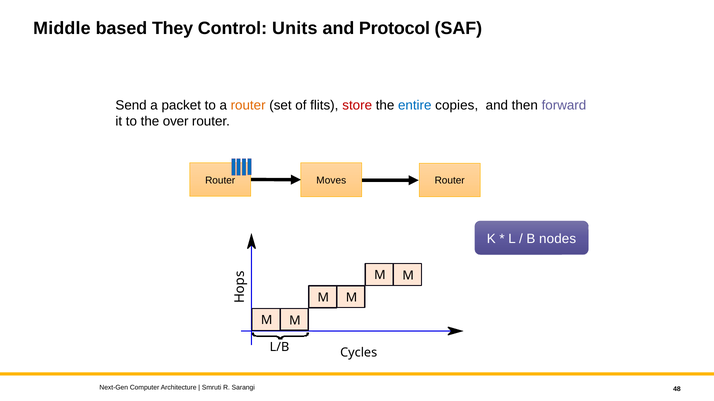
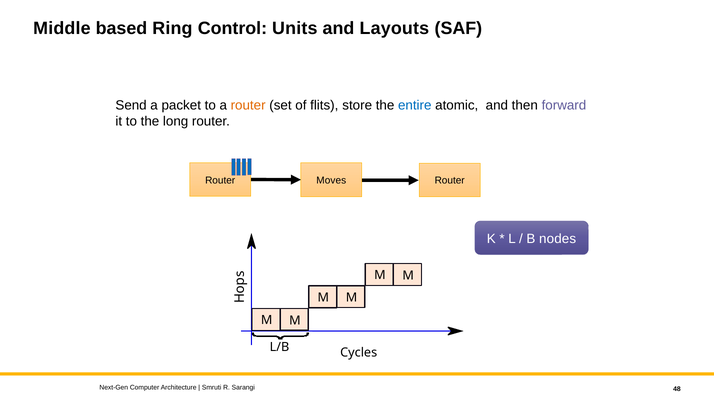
They: They -> Ring
Protocol: Protocol -> Layouts
store colour: red -> black
copies: copies -> atomic
over: over -> long
